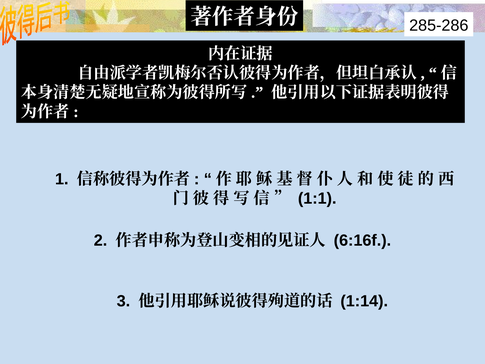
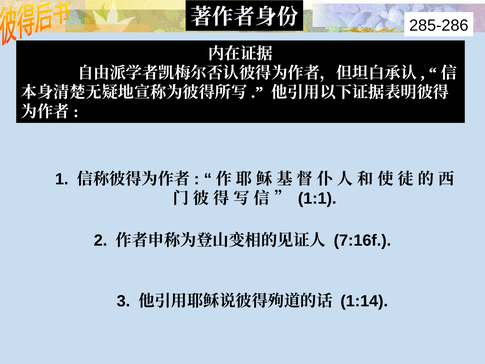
6:16f: 6:16f -> 7:16f
